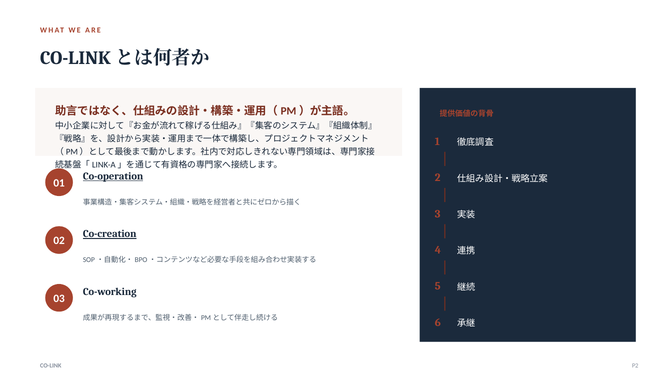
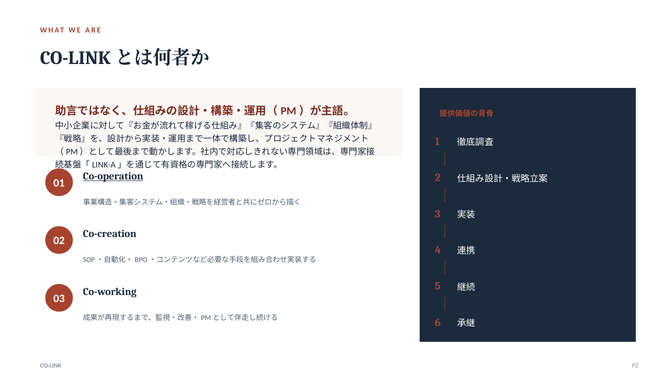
Co-creation underline: present -> none
